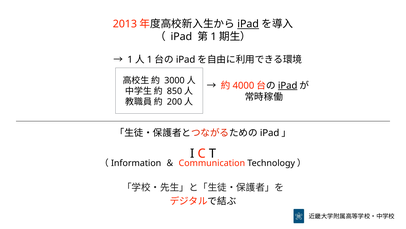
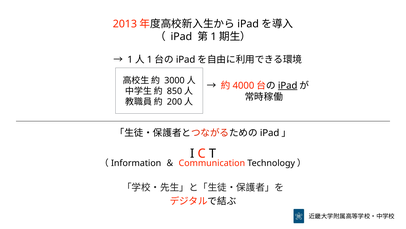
iPad at (248, 24) underline: present -> none
